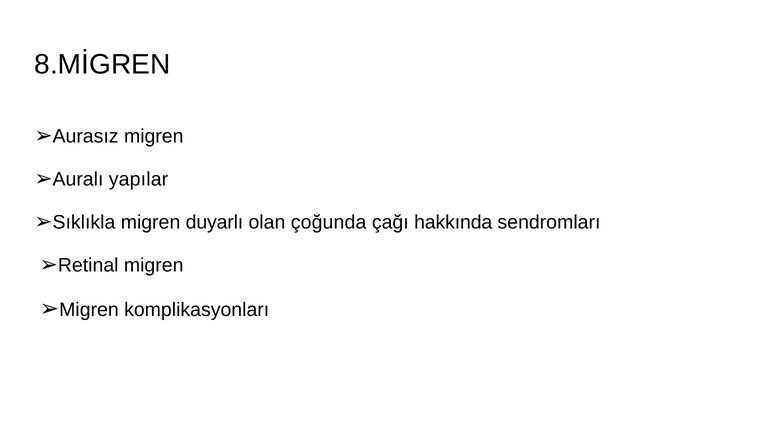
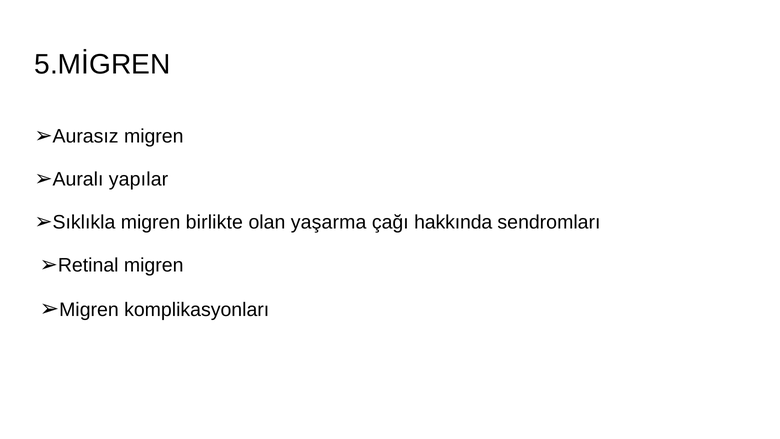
8.MİGREN: 8.MİGREN -> 5.MİGREN
duyarlı: duyarlı -> birlikte
çoğunda: çoğunda -> yaşarma
